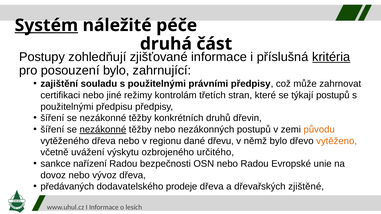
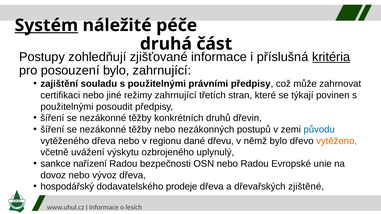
režimy kontrolám: kontrolám -> zahrnující
týkají postupů: postupů -> povinen
předpisu: předpisu -> posoudit
nezákonné at (103, 130) underline: present -> none
původu colour: orange -> blue
určitého: určitého -> uplynulý
předávaných: předávaných -> hospodářský
